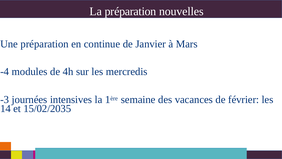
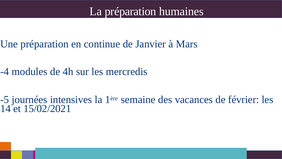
nouvelles: nouvelles -> humaines
-3: -3 -> -5
15/02/2035: 15/02/2035 -> 15/02/2021
